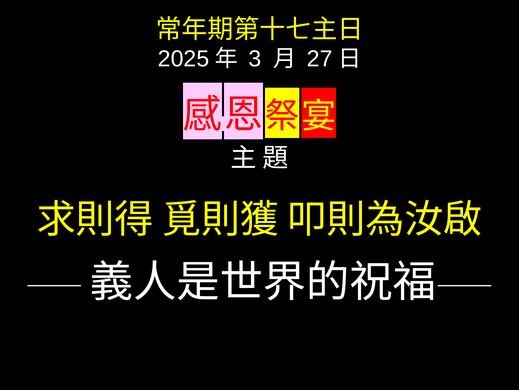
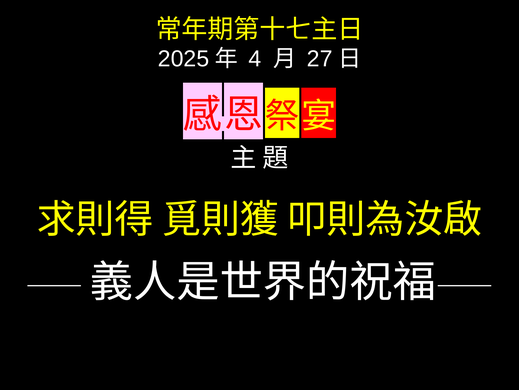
3: 3 -> 4
